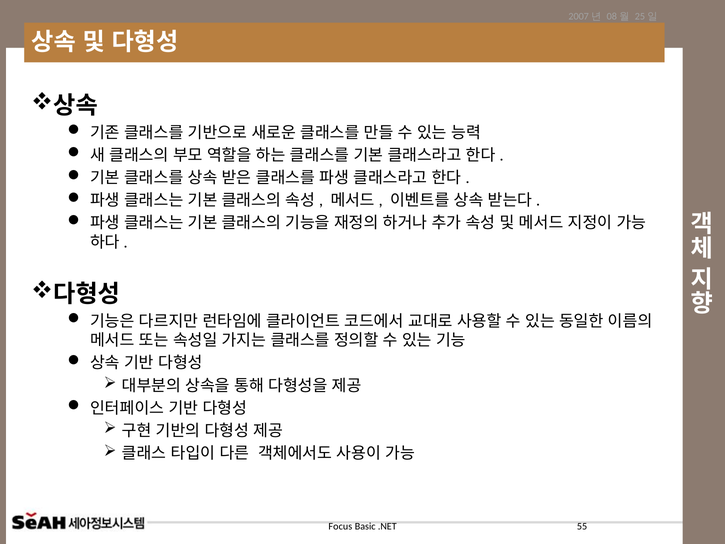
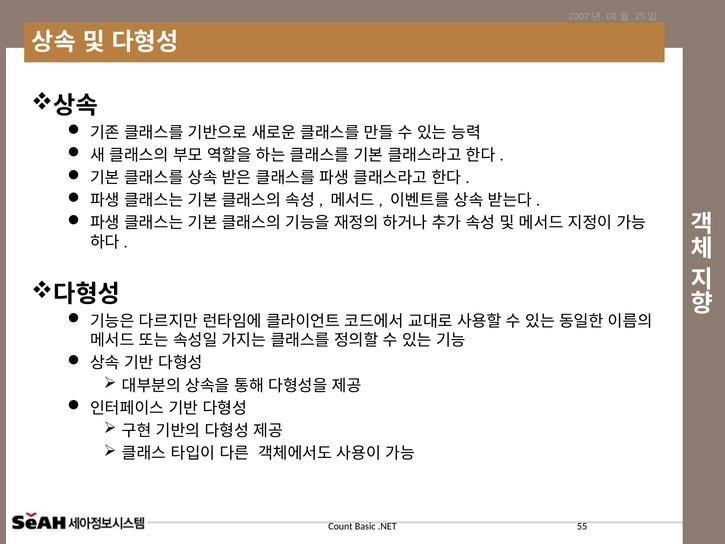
Focus: Focus -> Count
